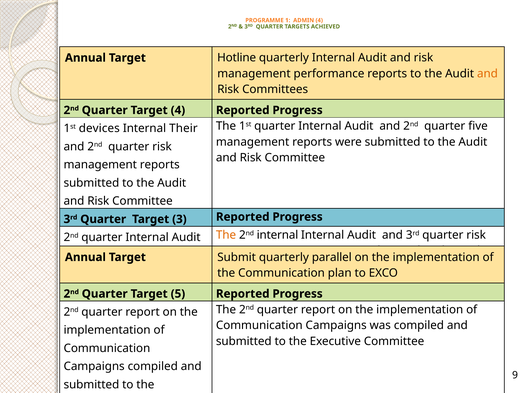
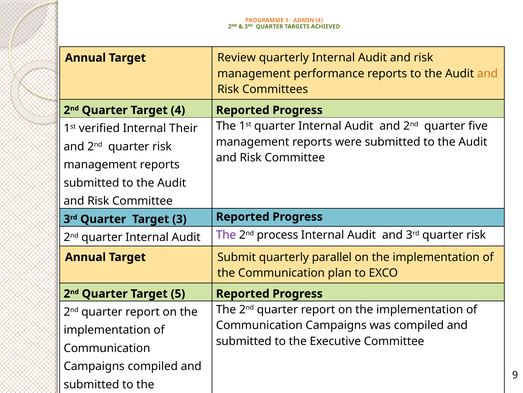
Hotline: Hotline -> Review
devices: devices -> verified
The at (226, 235) colour: orange -> purple
2nd internal: internal -> process
